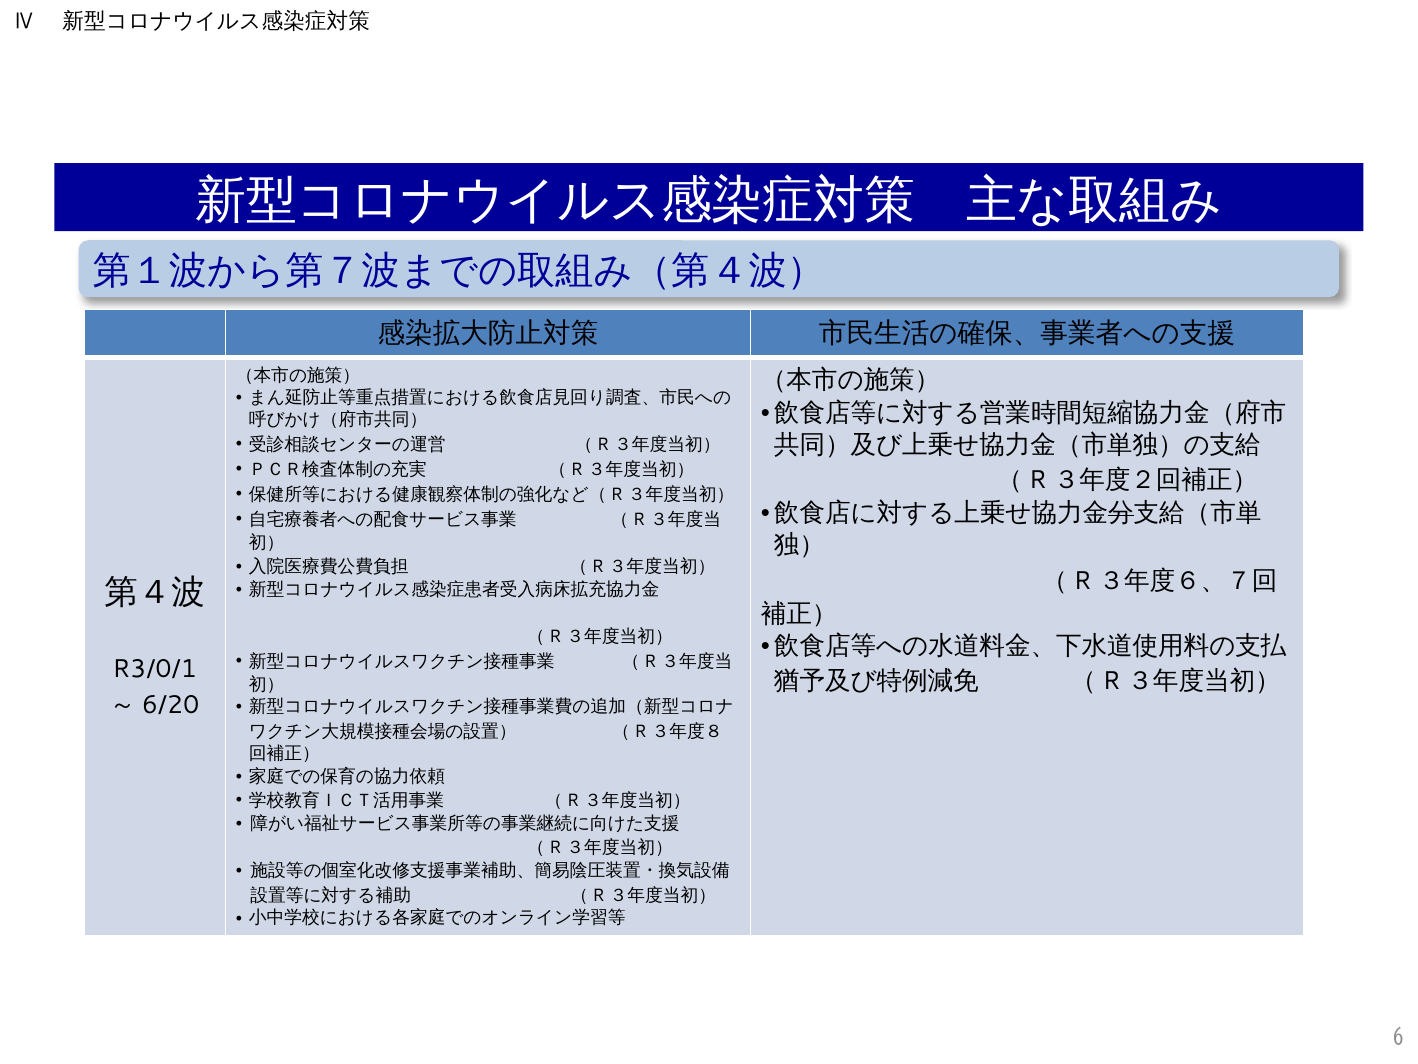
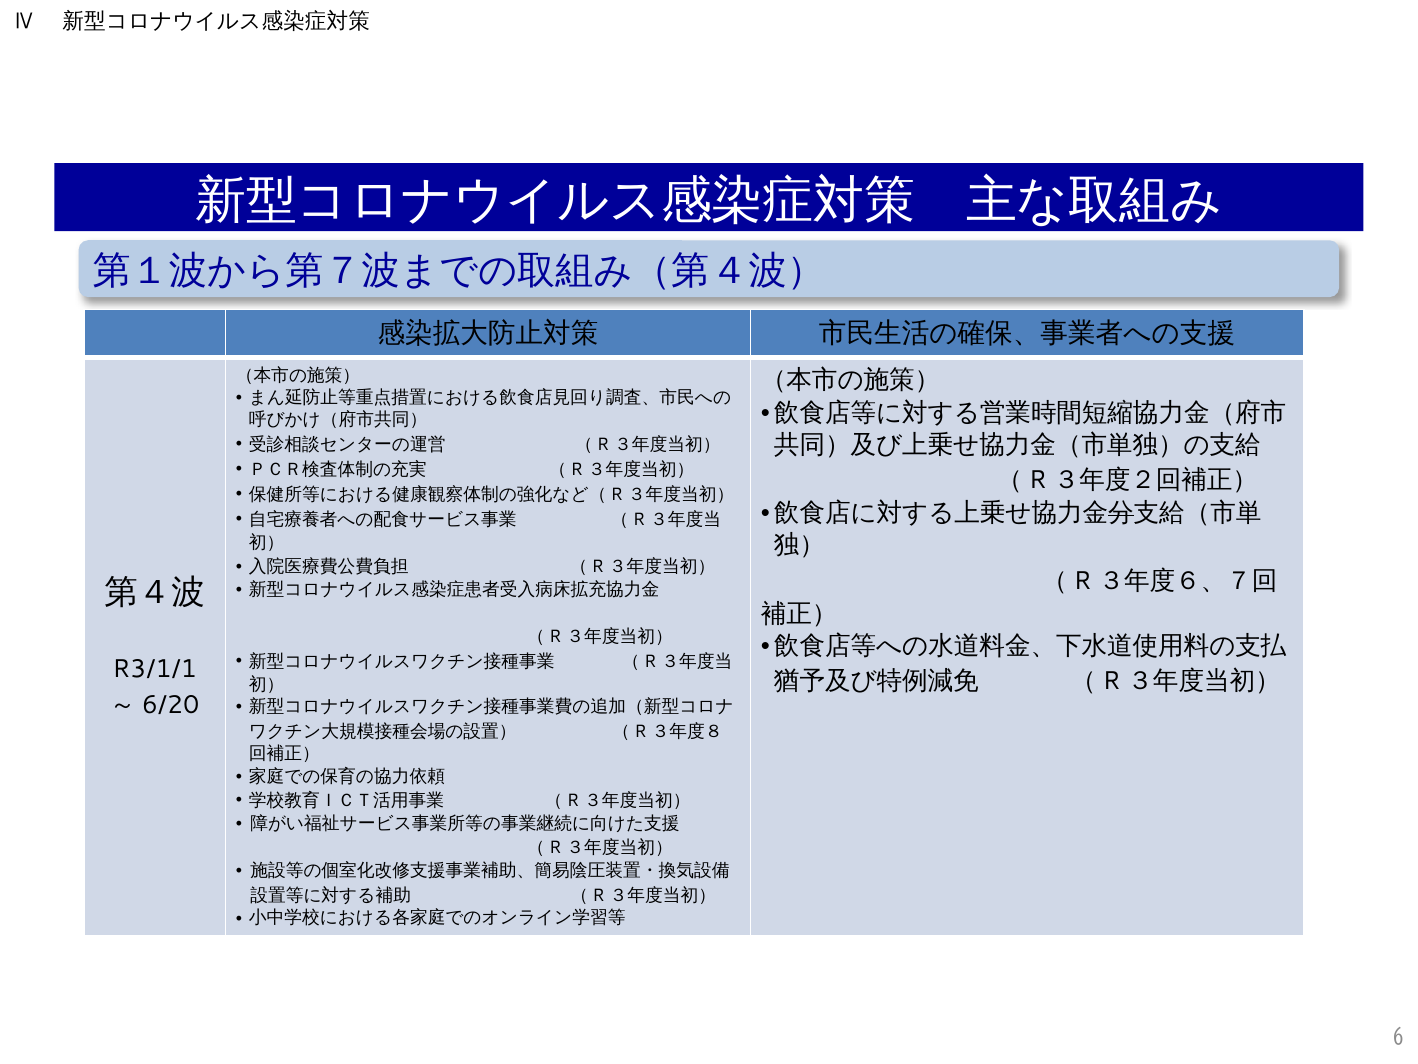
R3/0/1: R3/0/1 -> R3/1/1
